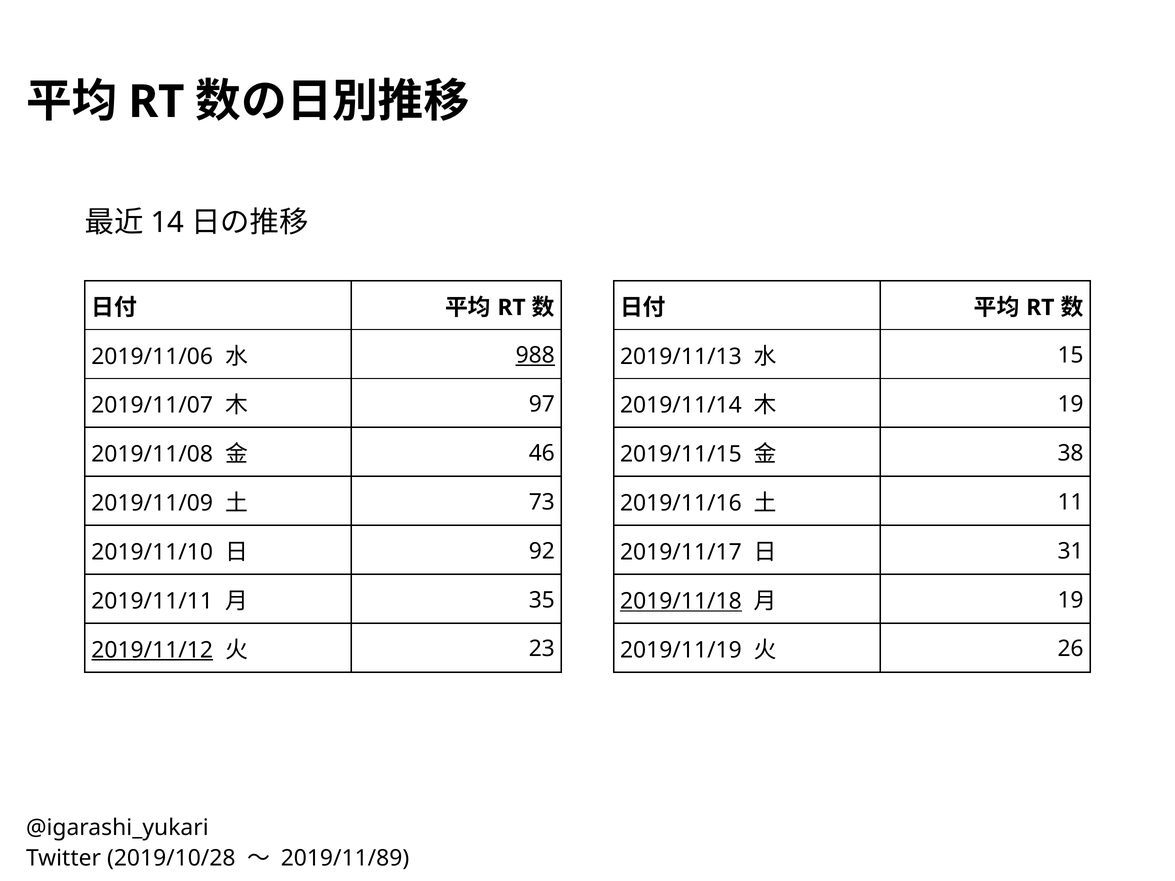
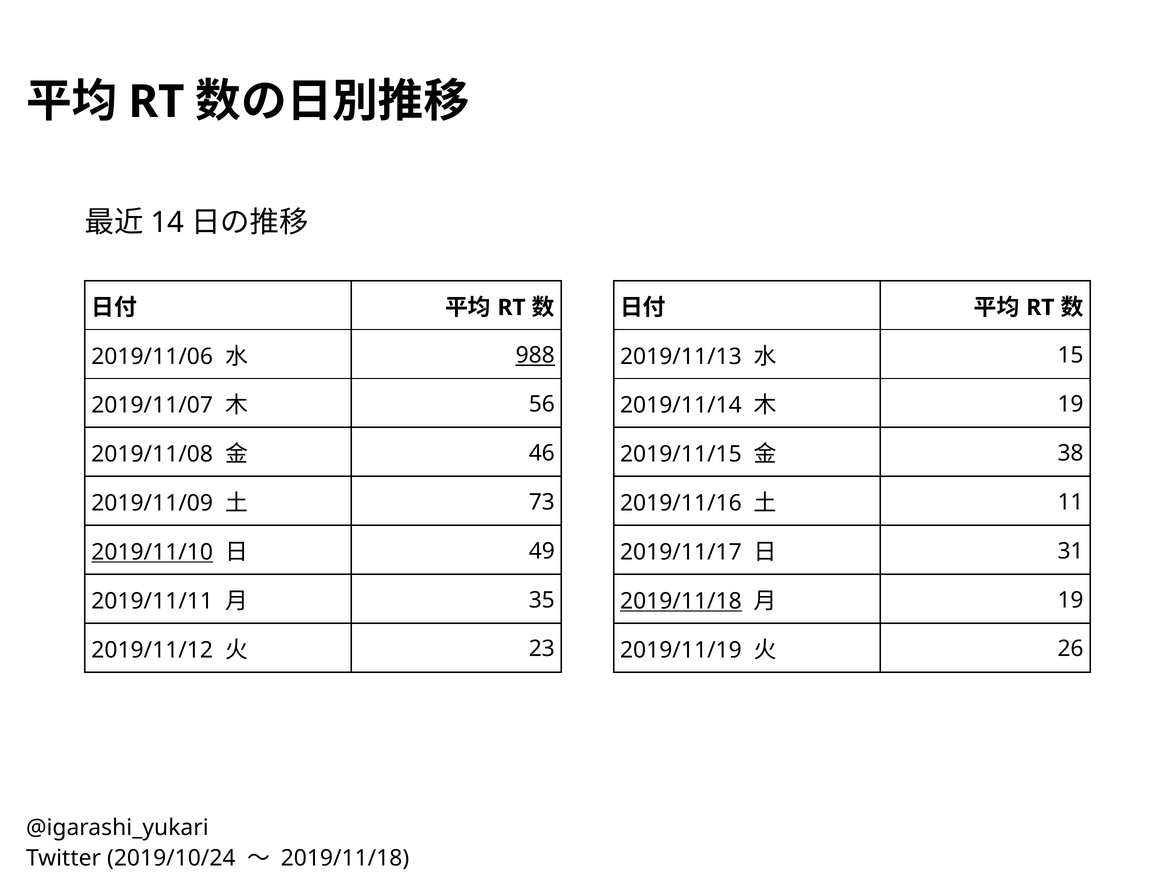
97: 97 -> 56
2019/11/10 underline: none -> present
92: 92 -> 49
2019/11/12 underline: present -> none
2019/10/28: 2019/10/28 -> 2019/10/24
2019/11/89 at (345, 858): 2019/11/89 -> 2019/11/18
